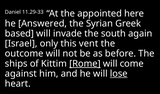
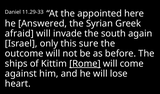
based: based -> afraid
vent: vent -> sure
lose underline: present -> none
